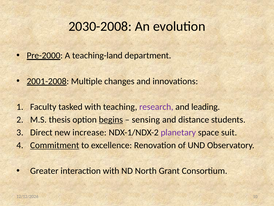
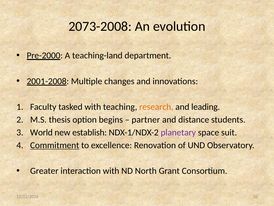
2030-2008: 2030-2008 -> 2073-2008
research colour: purple -> orange
begins underline: present -> none
sensing: sensing -> partner
Direct: Direct -> World
increase: increase -> establish
